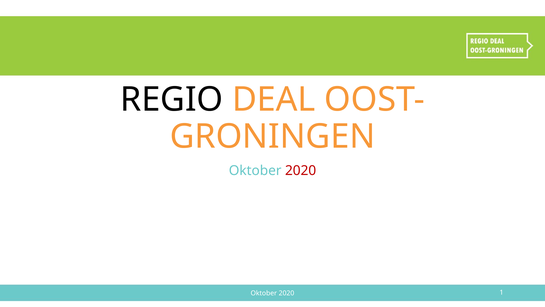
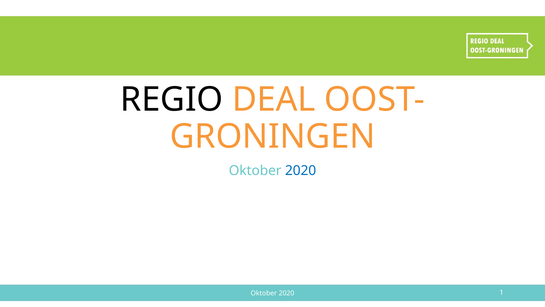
2020 at (301, 170) colour: red -> blue
